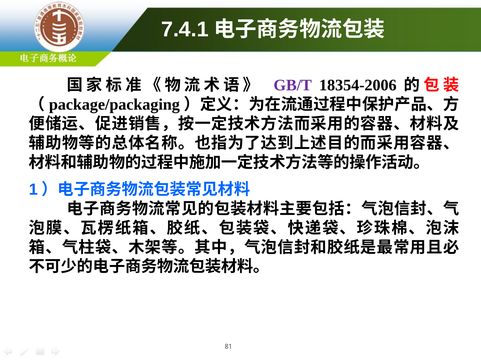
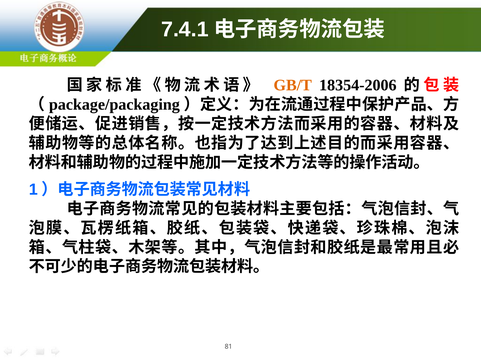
GB/T colour: purple -> orange
